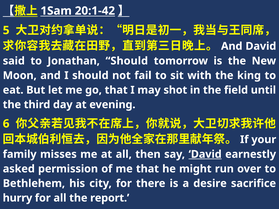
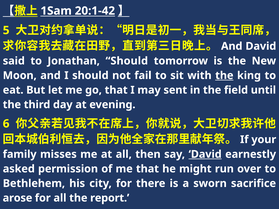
the at (224, 76) underline: none -> present
shot: shot -> sent
desire: desire -> sworn
hurry: hurry -> arose
